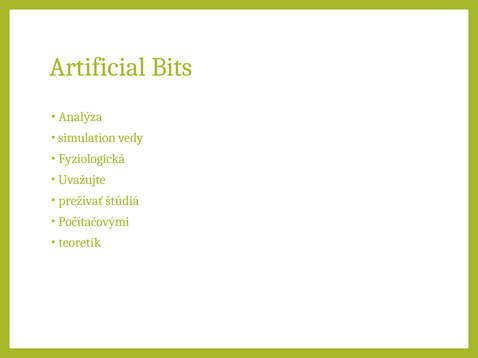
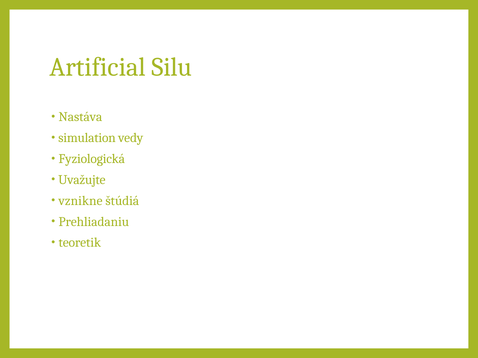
Bits: Bits -> Silu
Analýza: Analýza -> Nastáva
prežívať: prežívať -> vznikne
Počítačovými: Počítačovými -> Prehliadaniu
